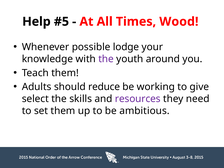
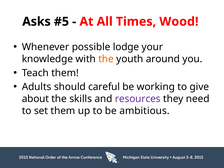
Help: Help -> Asks
the at (106, 59) colour: purple -> orange
reduce: reduce -> careful
select: select -> about
